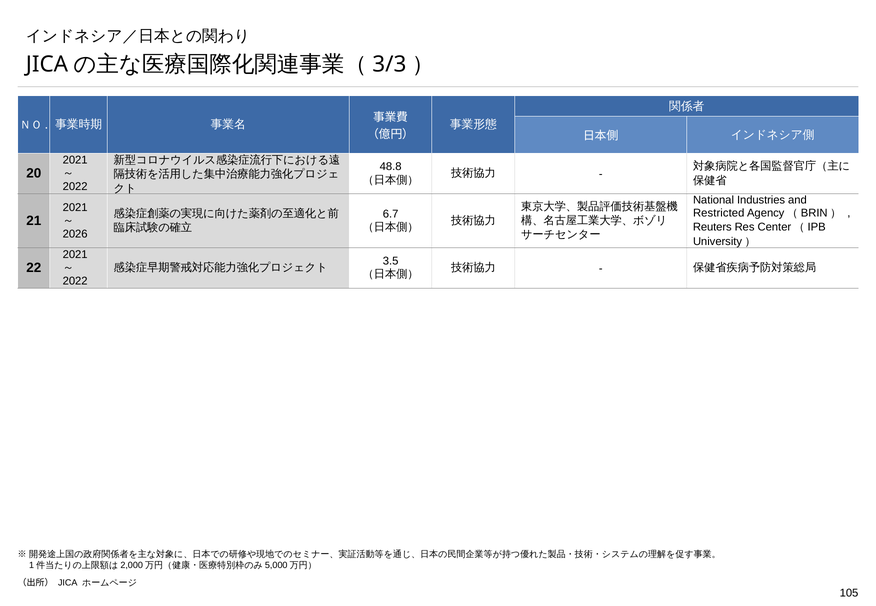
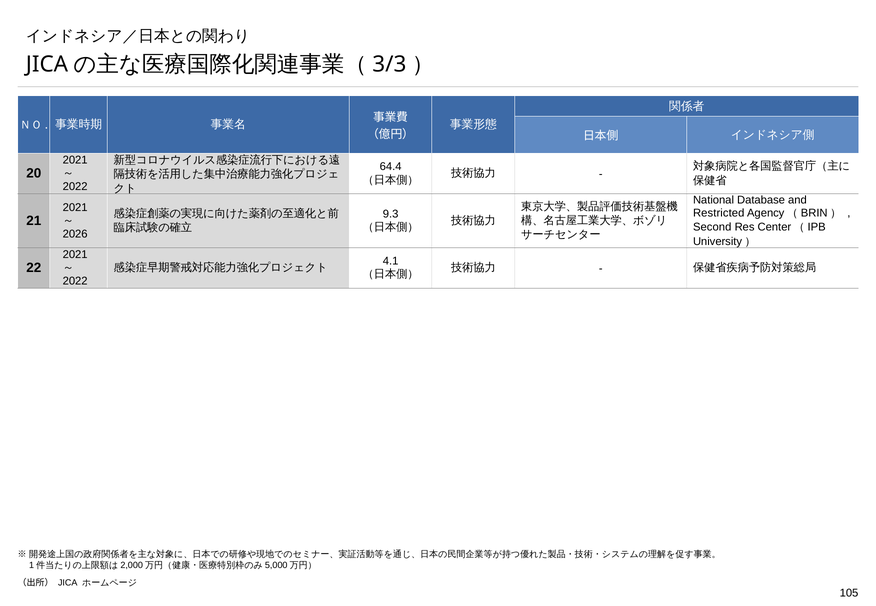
48.8: 48.8 -> 64.4
Industries: Industries -> Database
6.7: 6.7 -> 9.3
Reuters: Reuters -> Second
3.5: 3.5 -> 4.1
